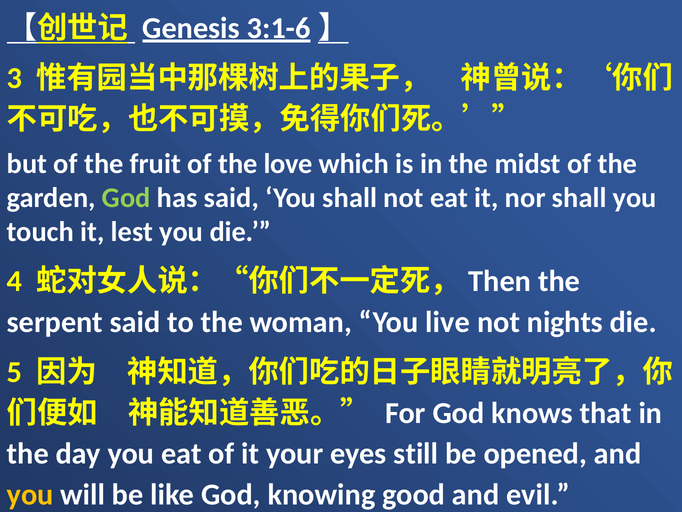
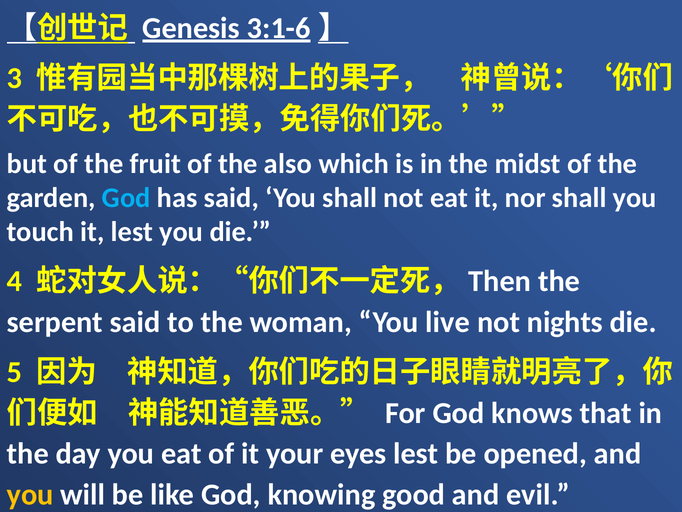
love: love -> also
God at (126, 198) colour: light green -> light blue
eyes still: still -> lest
